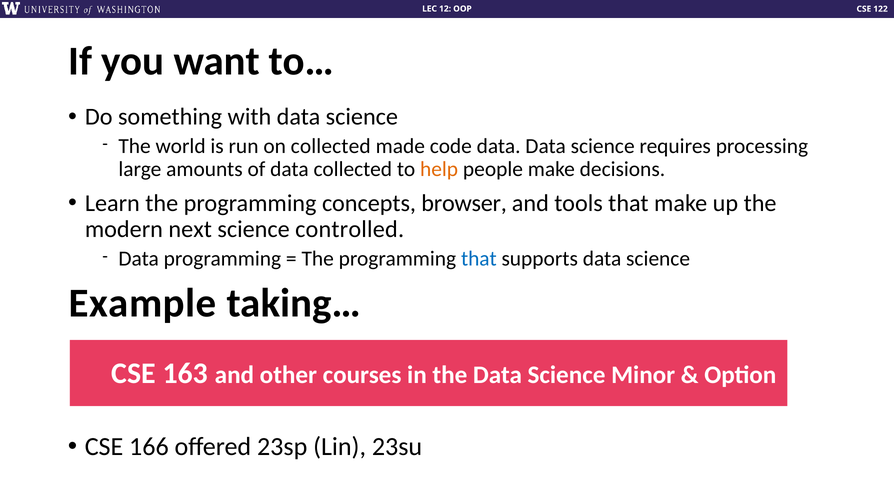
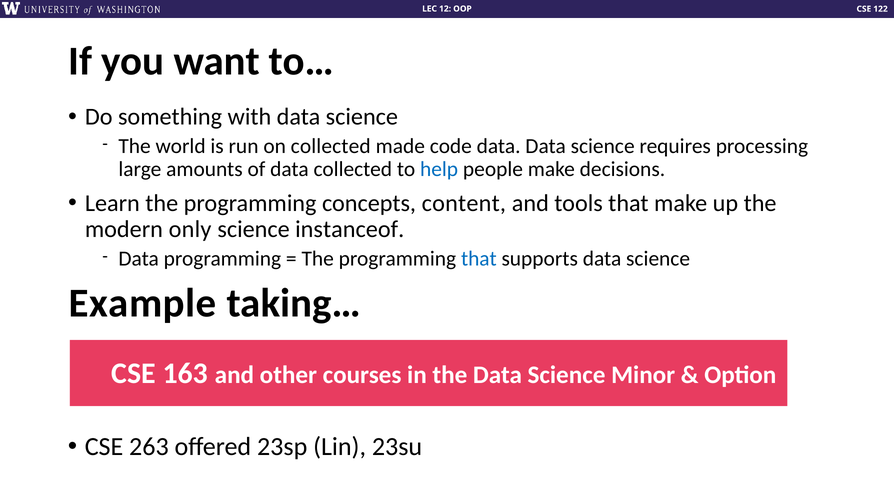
help colour: orange -> blue
browser: browser -> content
next: next -> only
controlled: controlled -> instanceof
166: 166 -> 263
